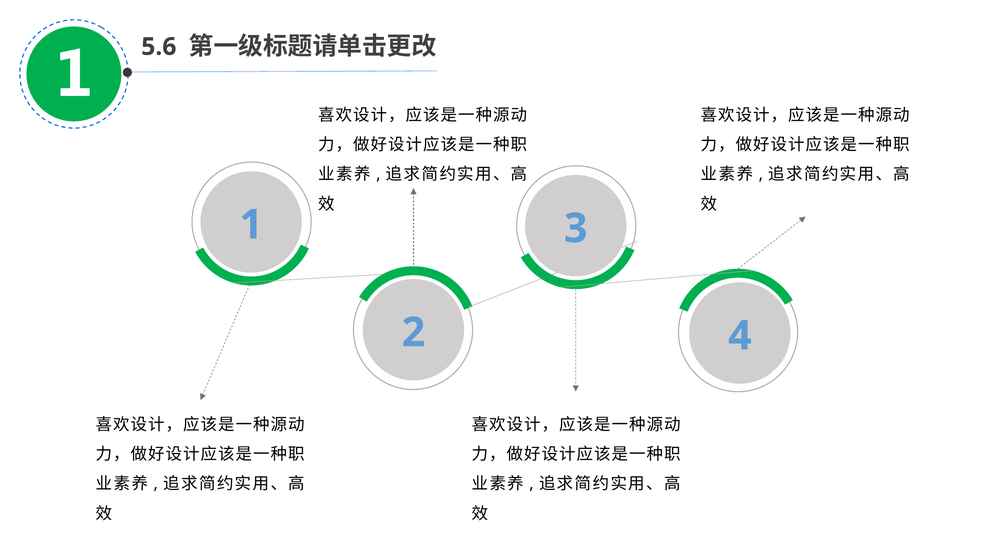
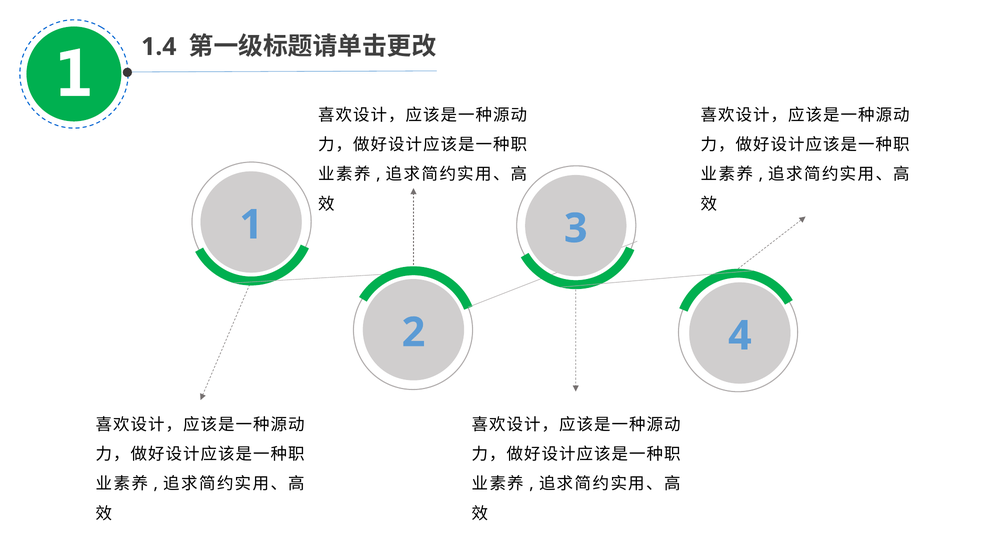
5.6: 5.6 -> 1.4
